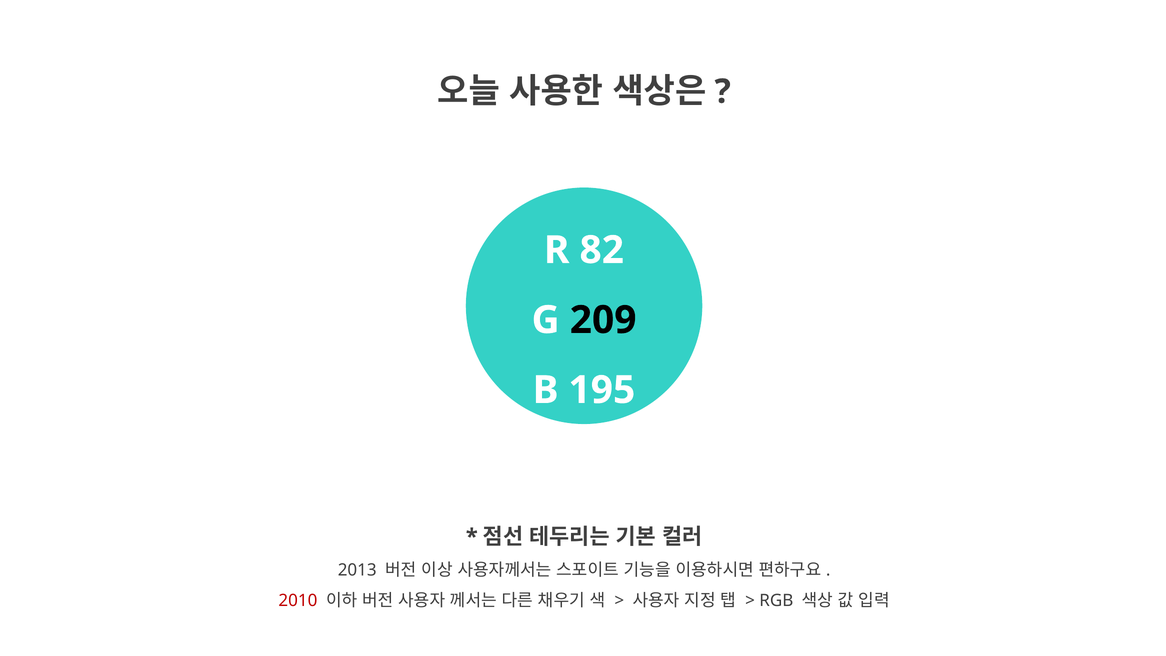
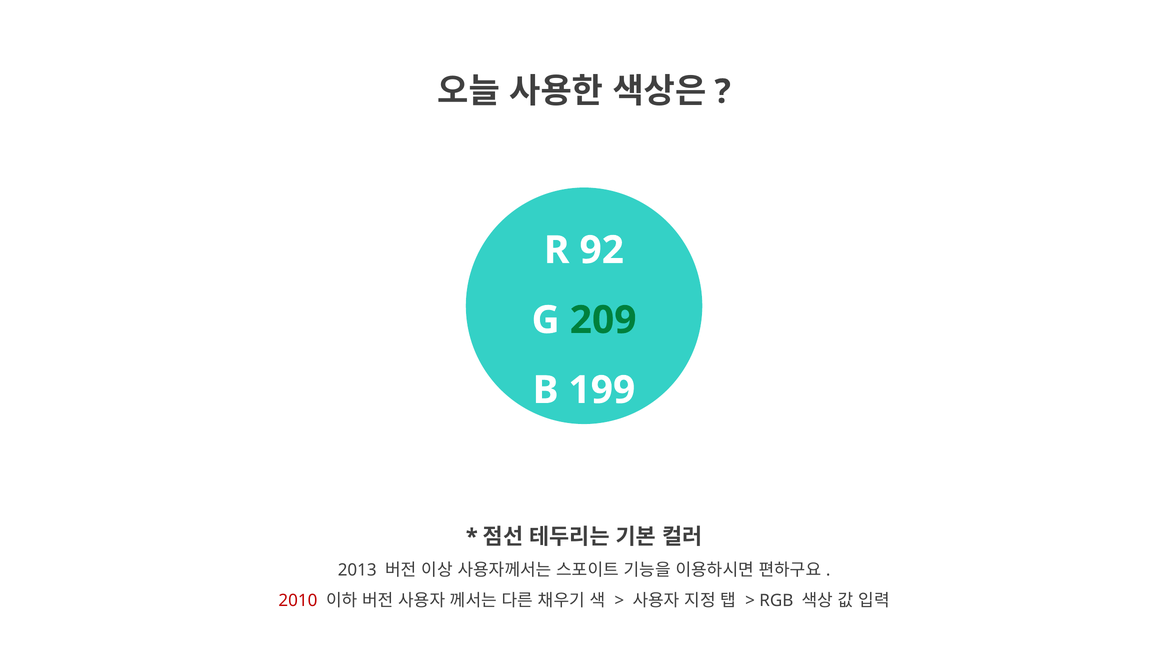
82: 82 -> 92
209 colour: black -> green
195: 195 -> 199
